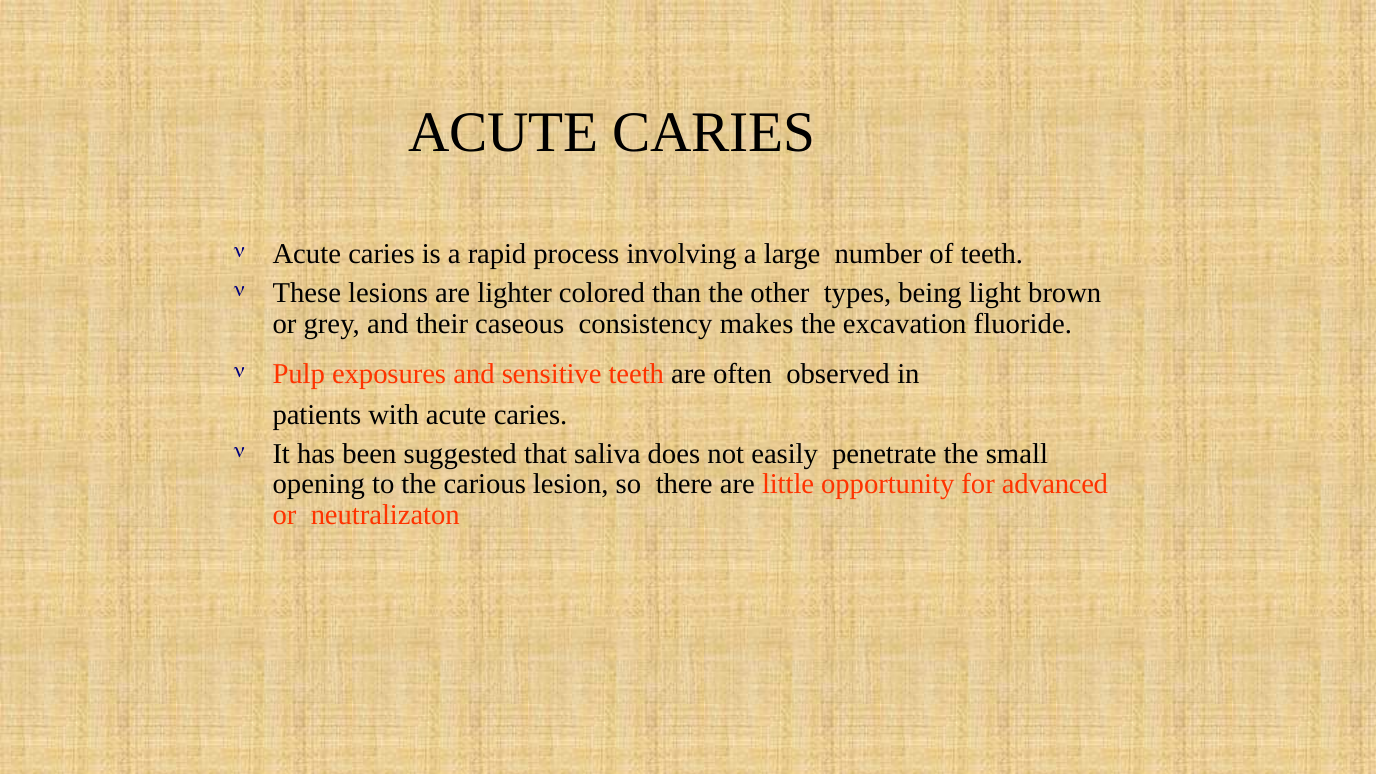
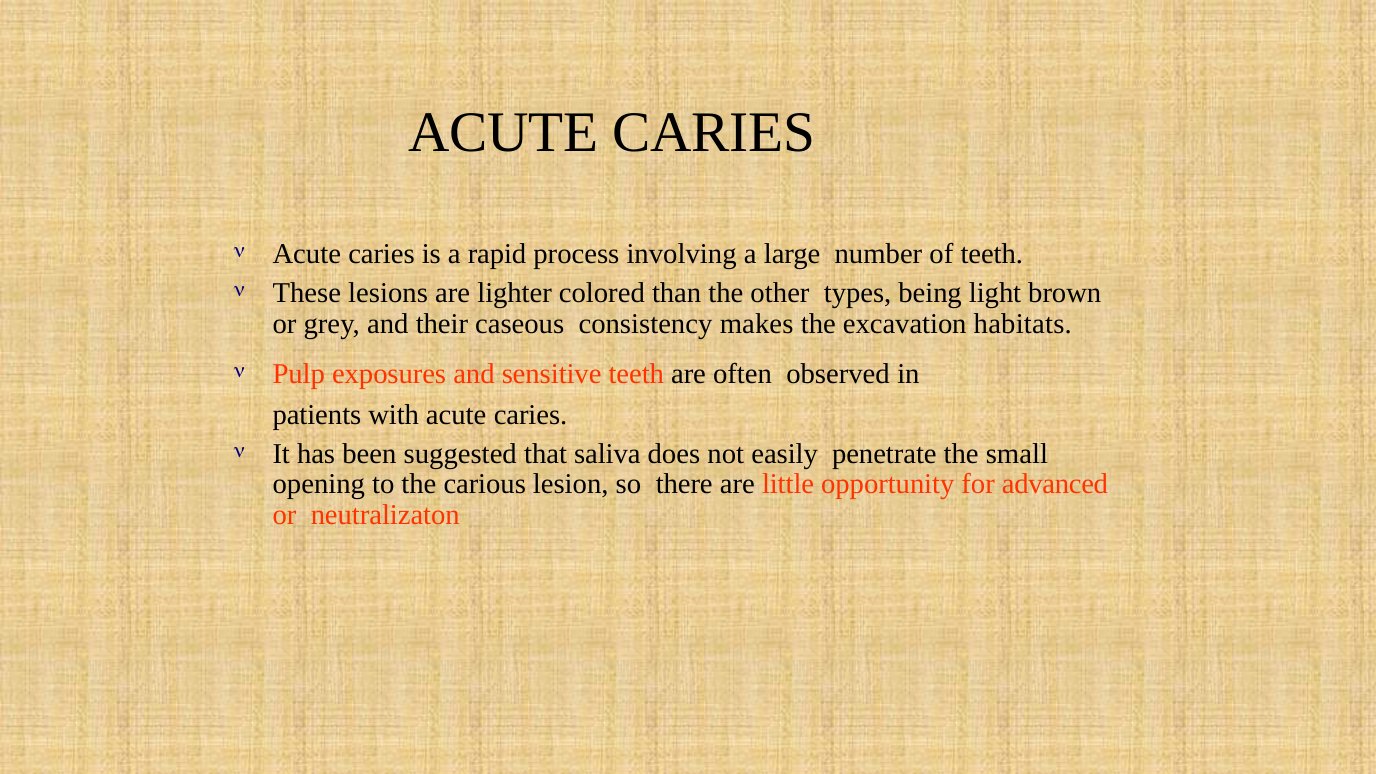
fluoride: fluoride -> habitats
